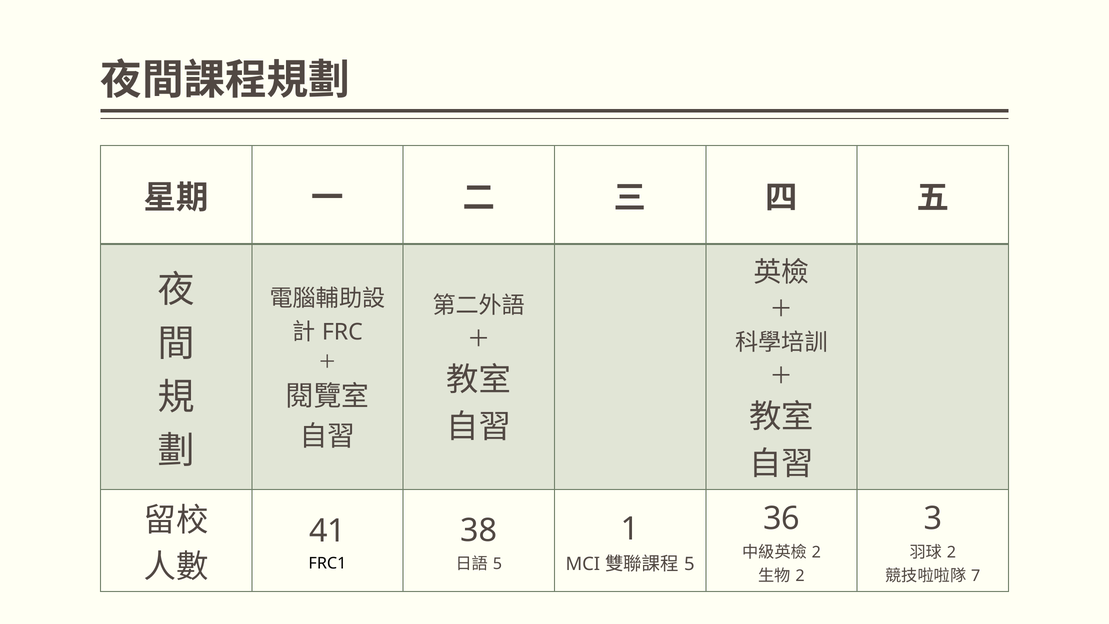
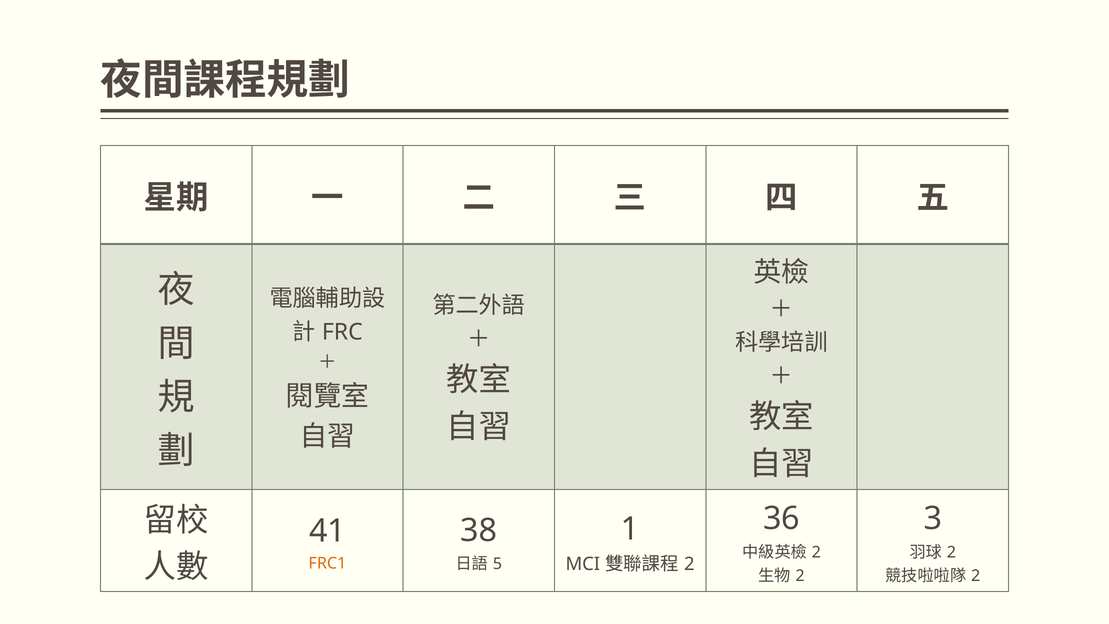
FRC1 colour: black -> orange
5 at (689, 564): 5 -> 2
7 at (976, 576): 7 -> 2
